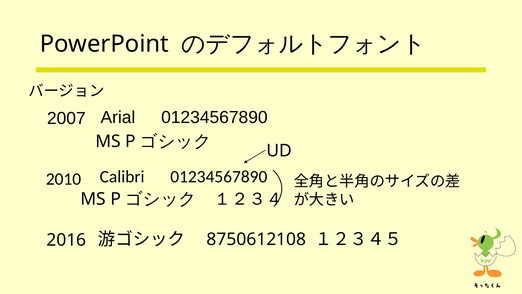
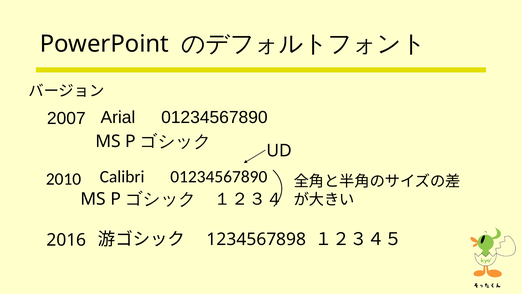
8750612108: 8750612108 -> 1234567898
